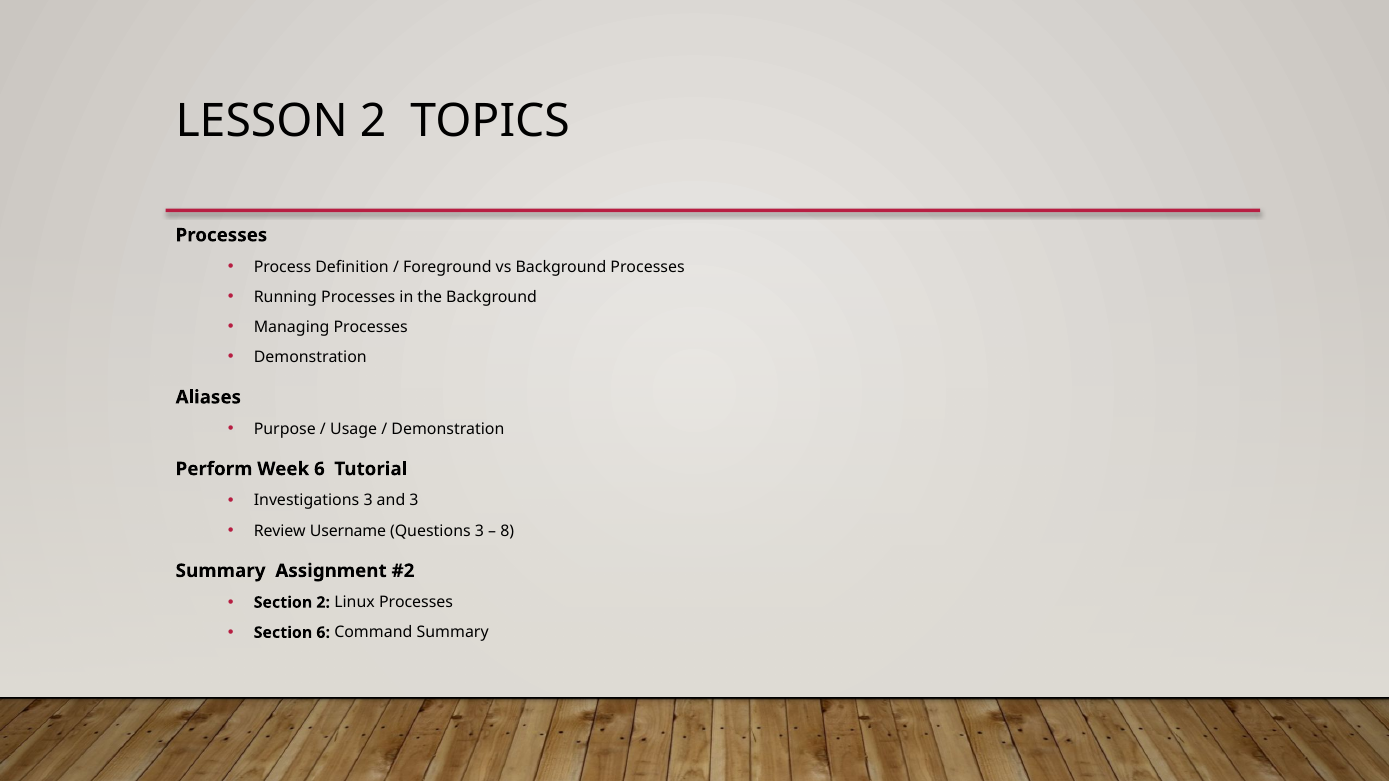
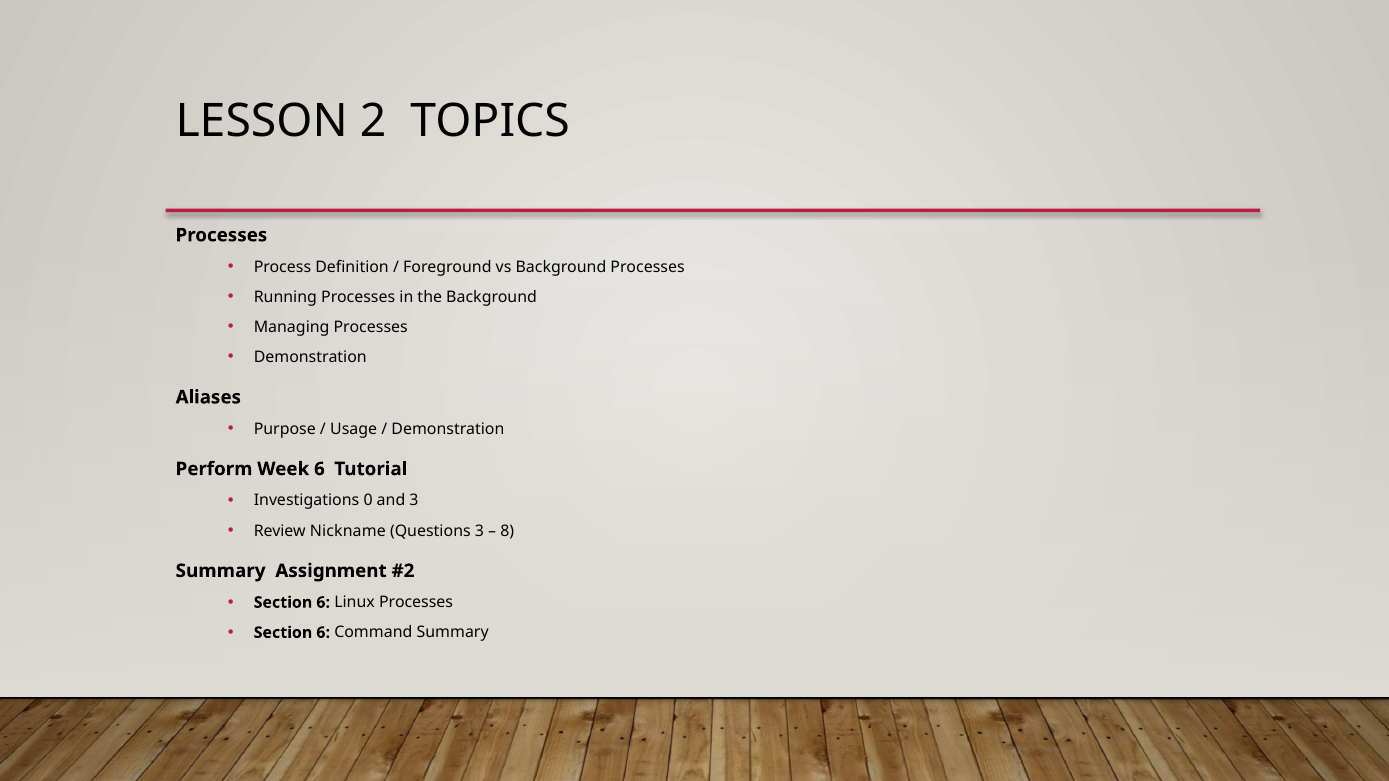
Investigations 3: 3 -> 0
Username: Username -> Nickname
2 at (323, 603): 2 -> 6
